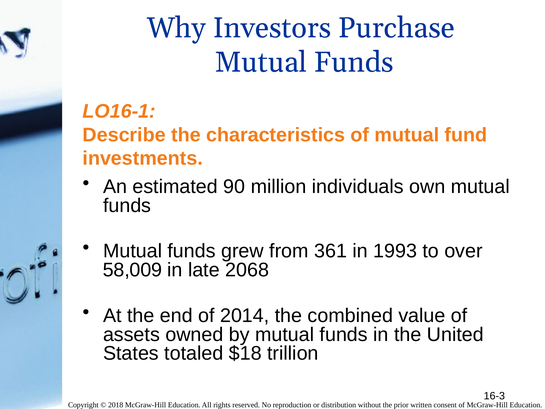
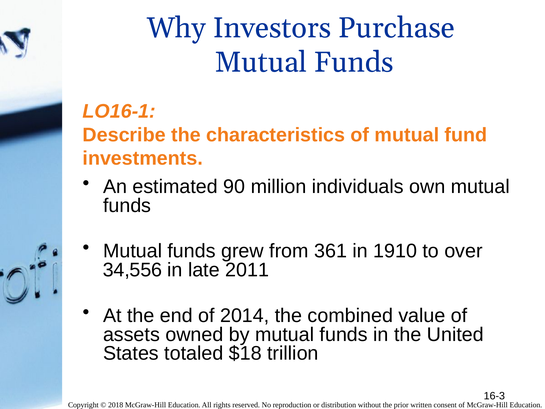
1993: 1993 -> 1910
58,009: 58,009 -> 34,556
2068: 2068 -> 2011
